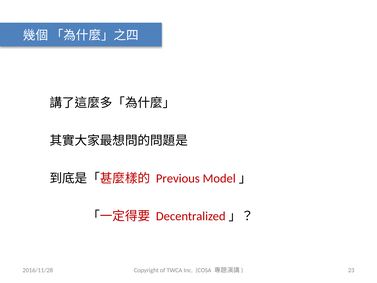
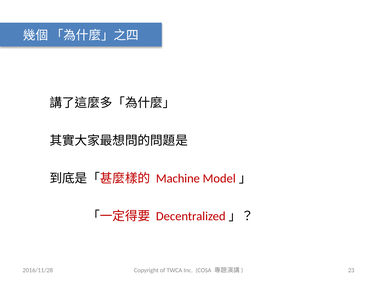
Previous: Previous -> Machine
